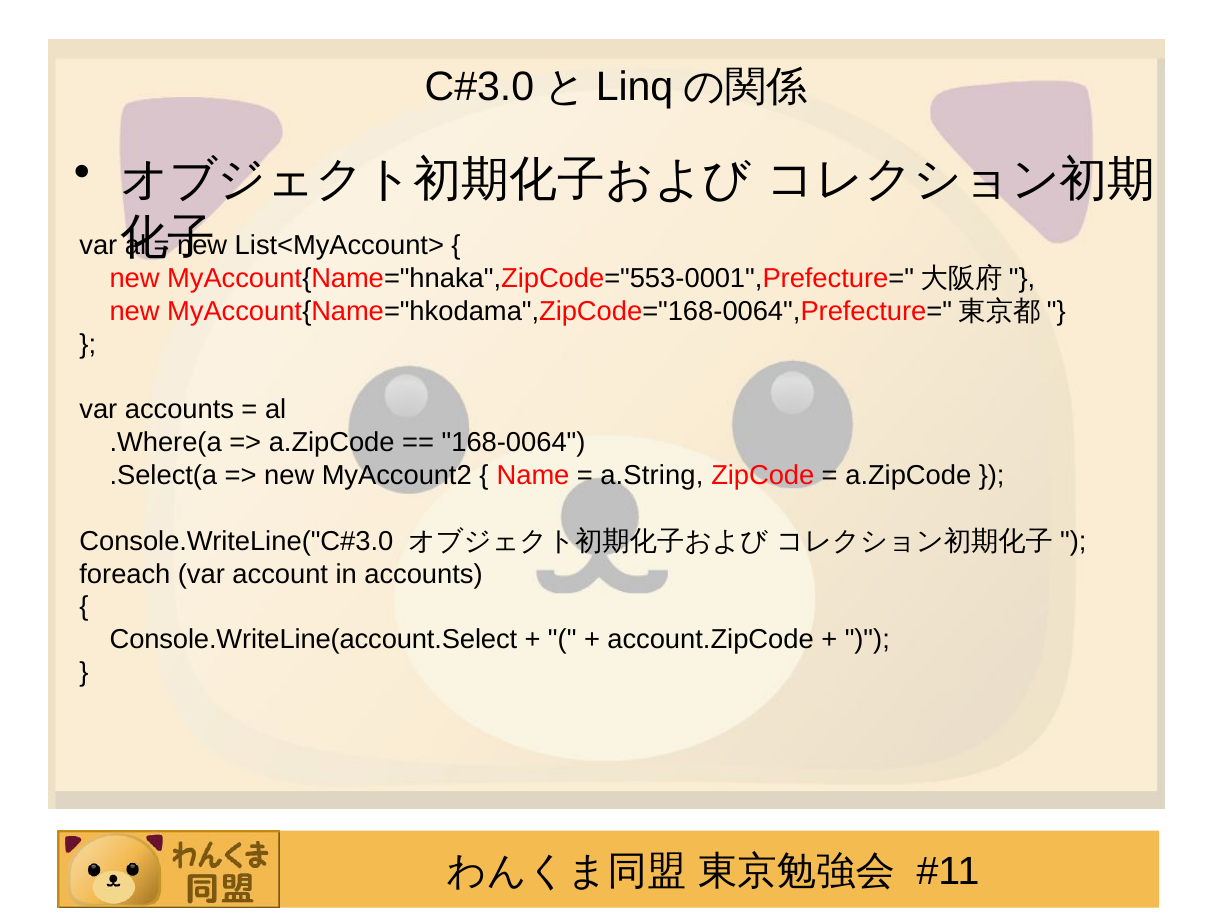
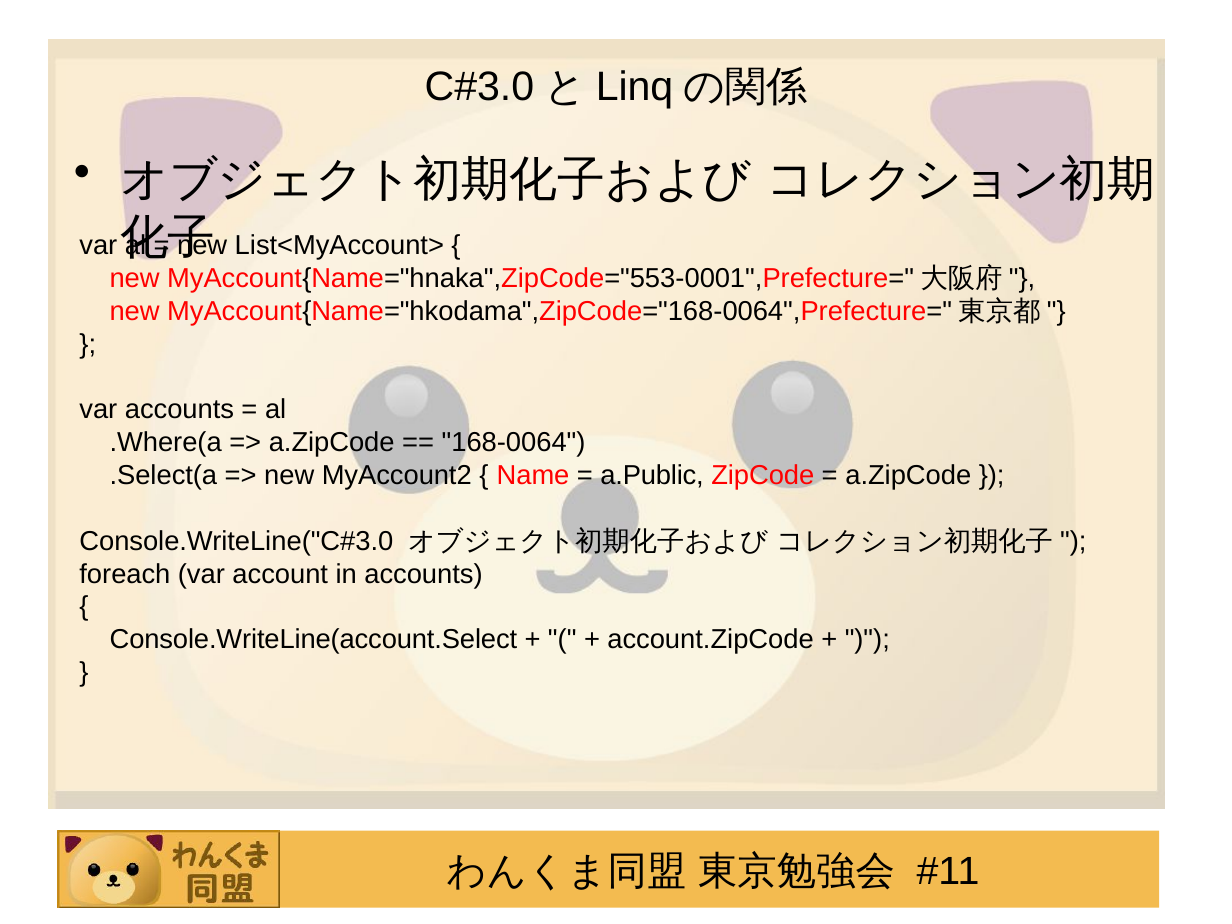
a.String: a.String -> a.Public
